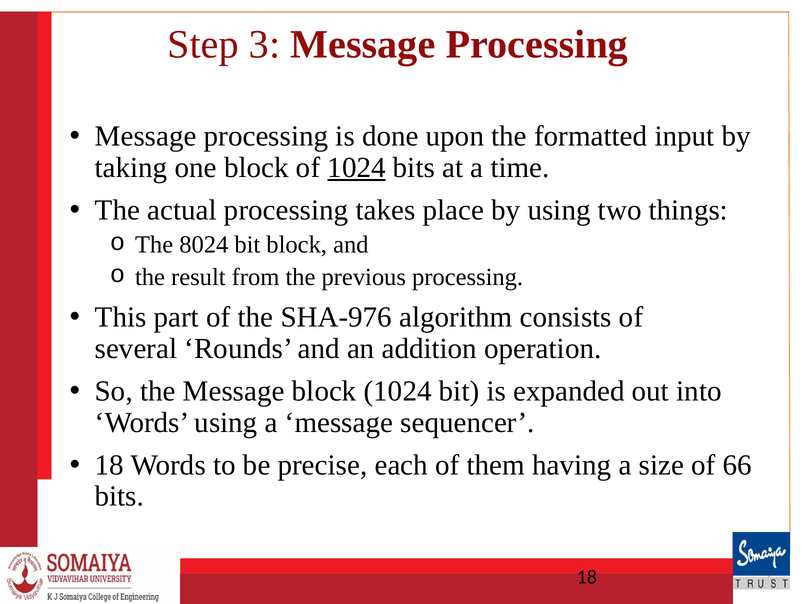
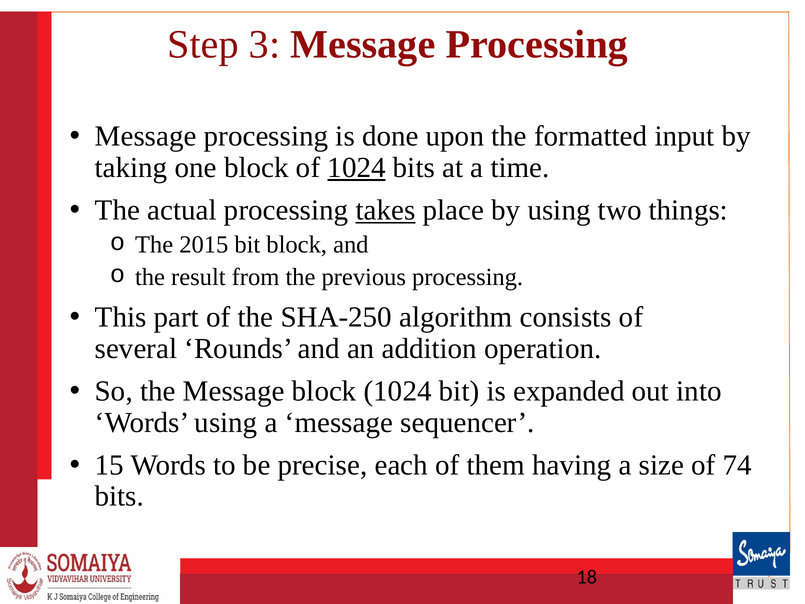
takes underline: none -> present
8024: 8024 -> 2015
SHA-976: SHA-976 -> SHA-250
18 at (109, 465): 18 -> 15
66: 66 -> 74
